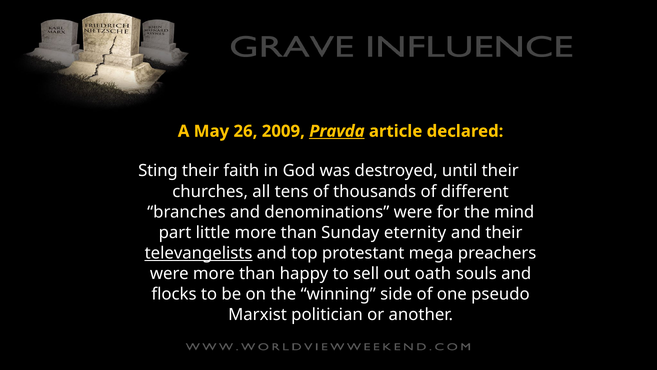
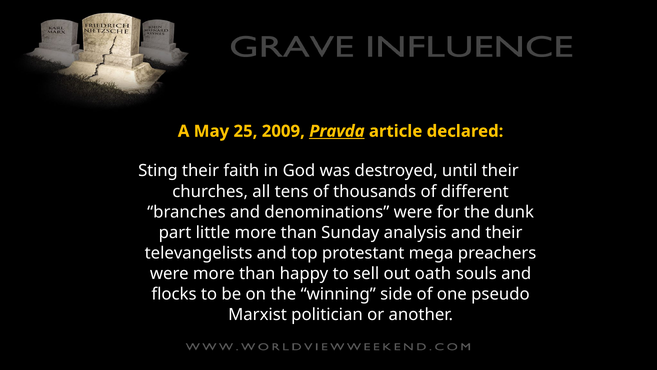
26: 26 -> 25
mind: mind -> dunk
eternity: eternity -> analysis
televangelists underline: present -> none
